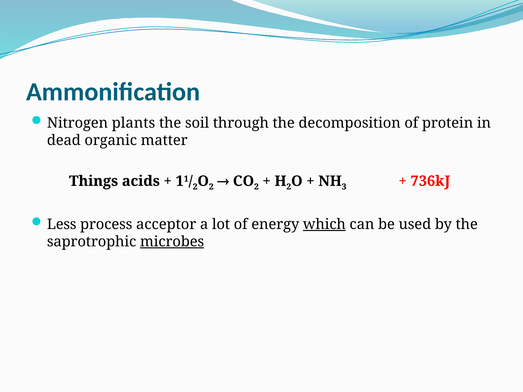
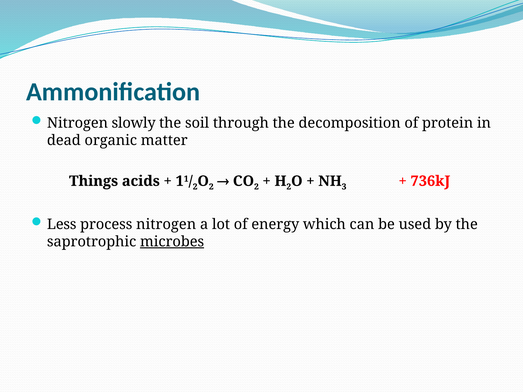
plants: plants -> slowly
process acceptor: acceptor -> nitrogen
which underline: present -> none
